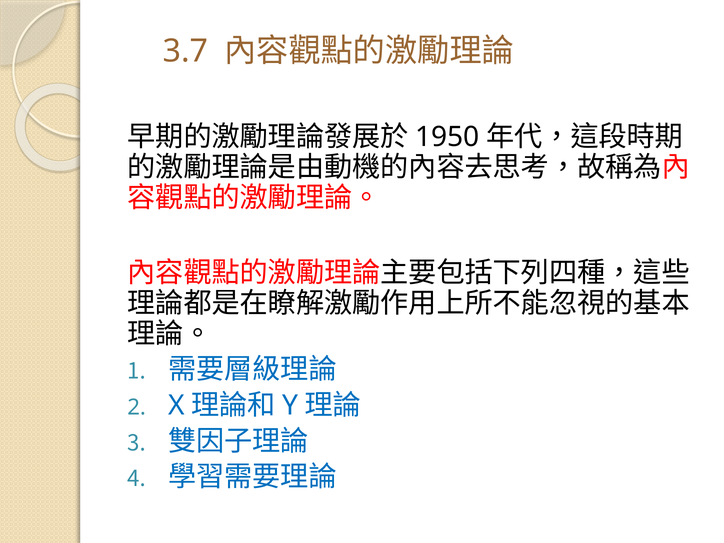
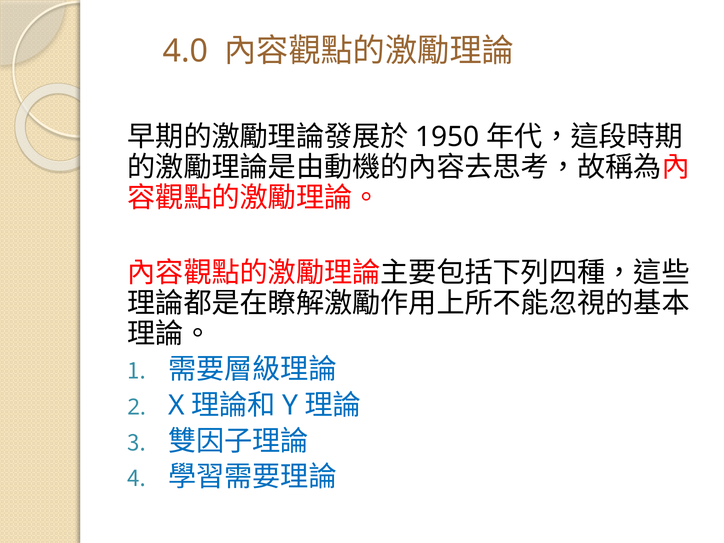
3.7: 3.7 -> 4.0
